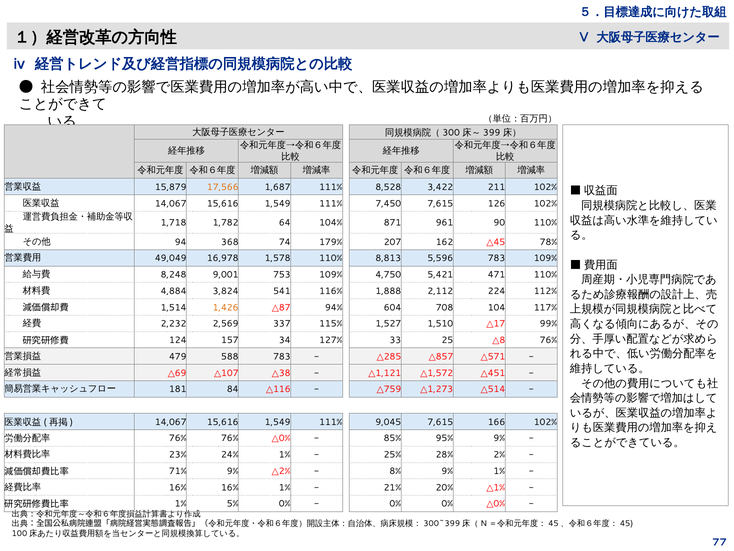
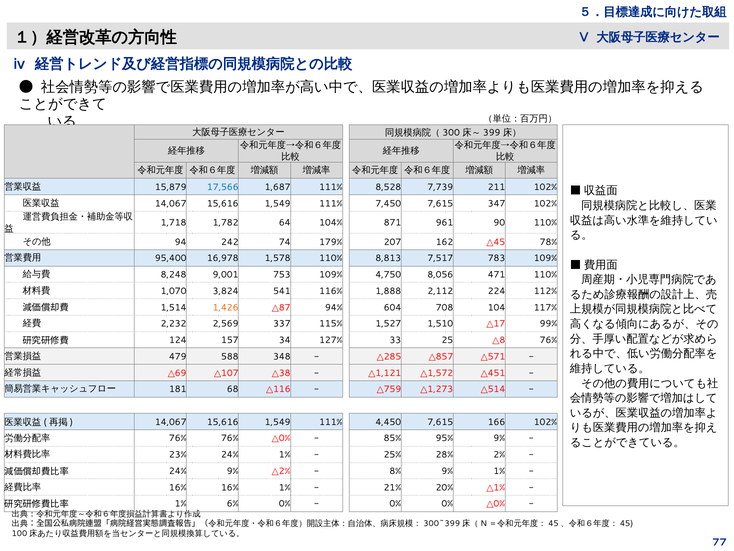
17,566 colour: orange -> blue
3,422: 3,422 -> 7,739
126: 126 -> 347
368: 368 -> 242
49,049: 49,049 -> 95,400
5,596: 5,596 -> 7,517
5,421: 5,421 -> 8,056
4,884: 4,884 -> 1,070
588 783: 783 -> 348
84: 84 -> 68
9,045: 9,045 -> 4,450
71% at (178, 471): 71% -> 24%
5%: 5% -> 6%
